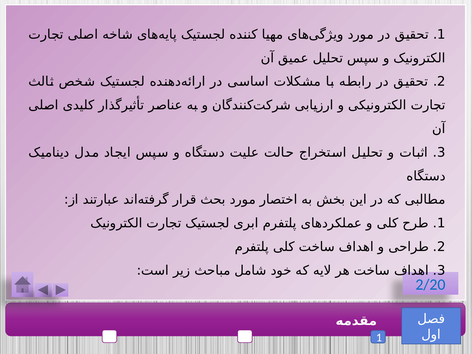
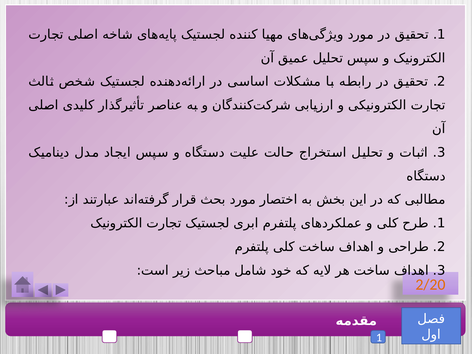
2/20 colour: blue -> orange
